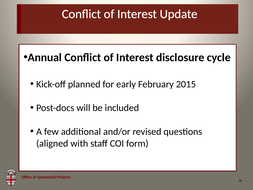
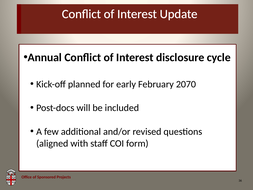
2015: 2015 -> 2070
